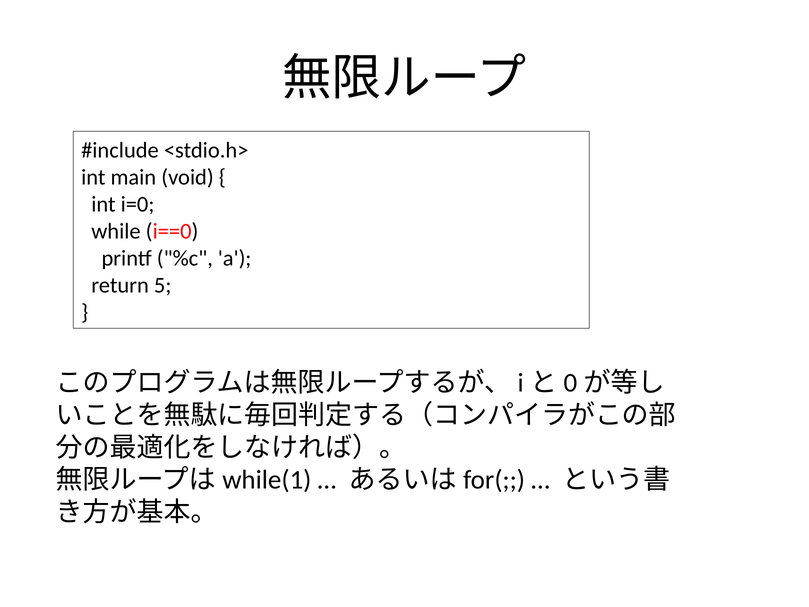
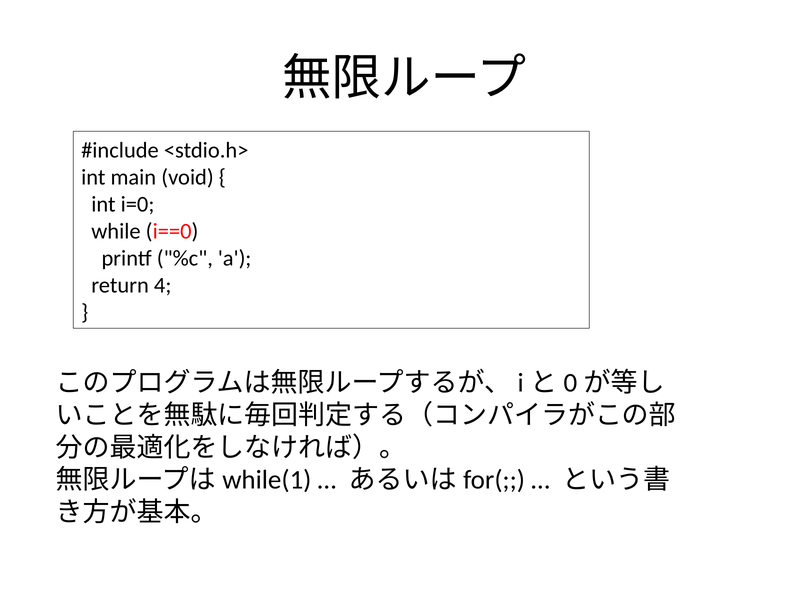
5: 5 -> 4
